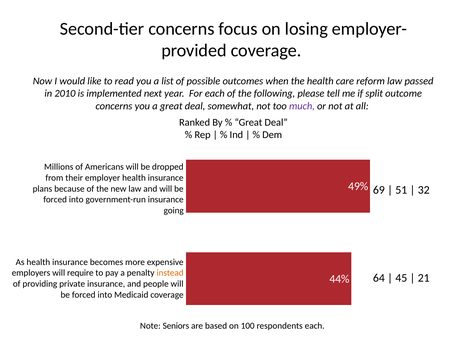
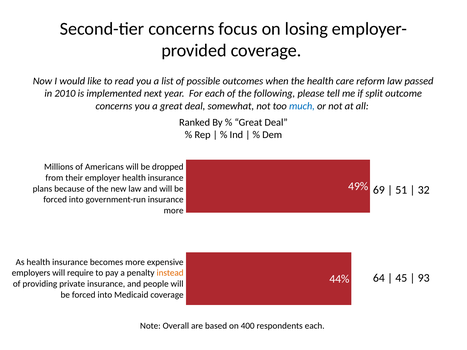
much colour: purple -> blue
going at (174, 211): going -> more
21: 21 -> 93
Seniors: Seniors -> Overall
100: 100 -> 400
